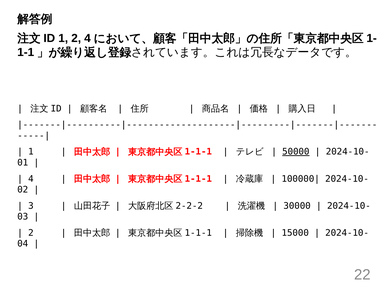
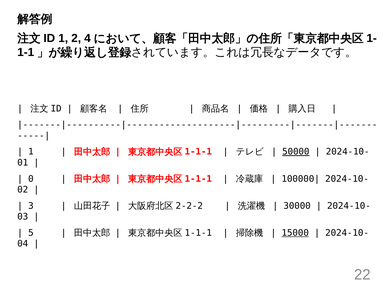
4: 4 -> 0
2 at (31, 233): 2 -> 5
15000 underline: none -> present
